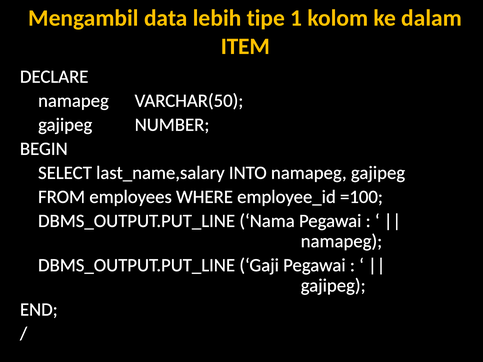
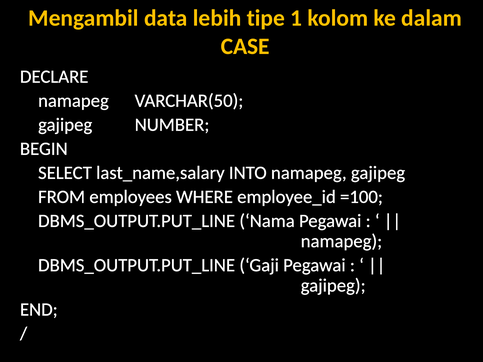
ITEM: ITEM -> CASE
